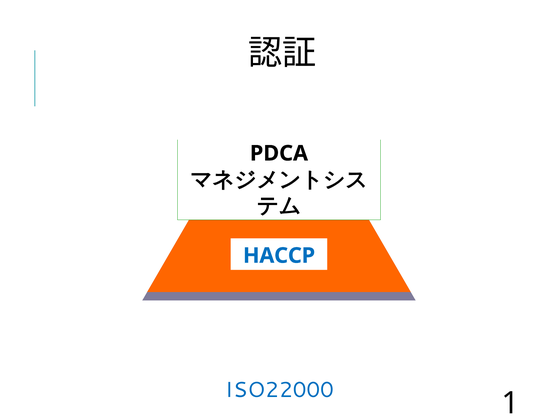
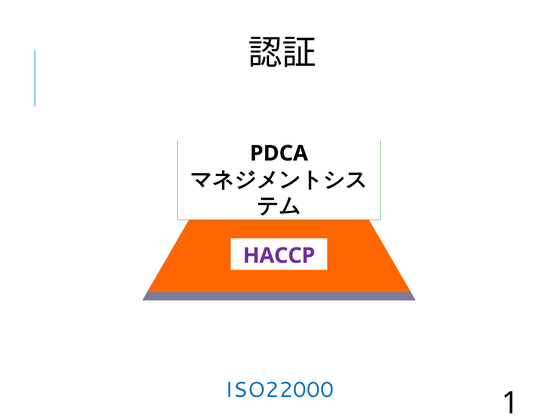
HACCP colour: blue -> purple
